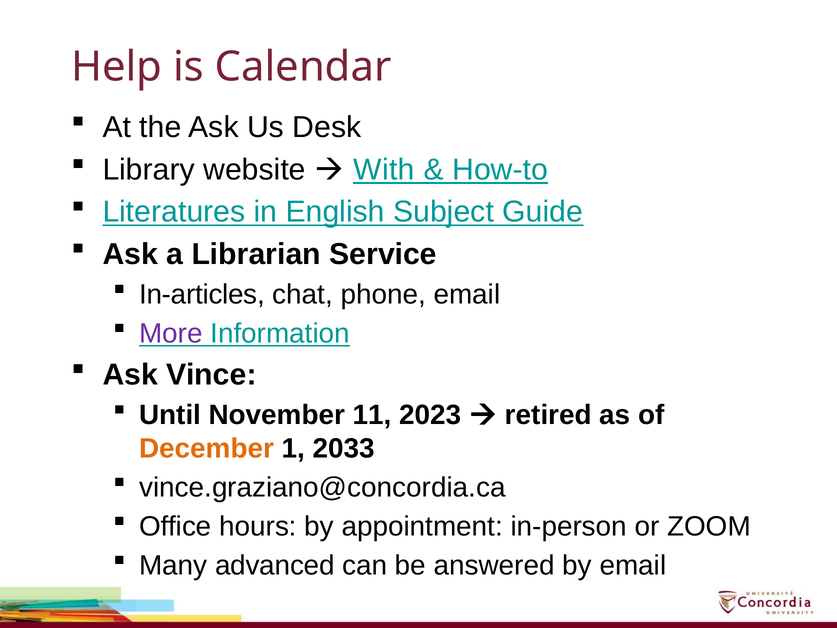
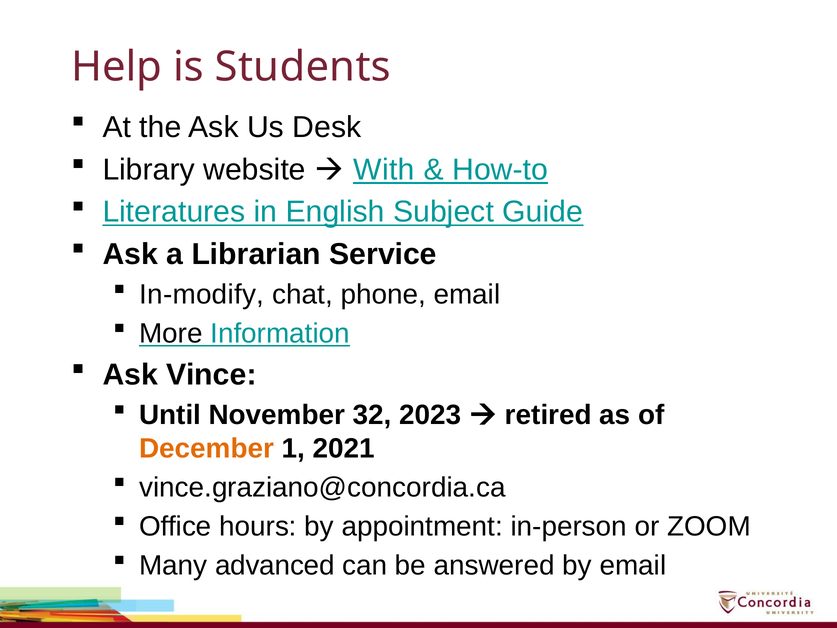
Calendar: Calendar -> Students
In-articles: In-articles -> In-modify
More colour: purple -> black
11: 11 -> 32
2033: 2033 -> 2021
